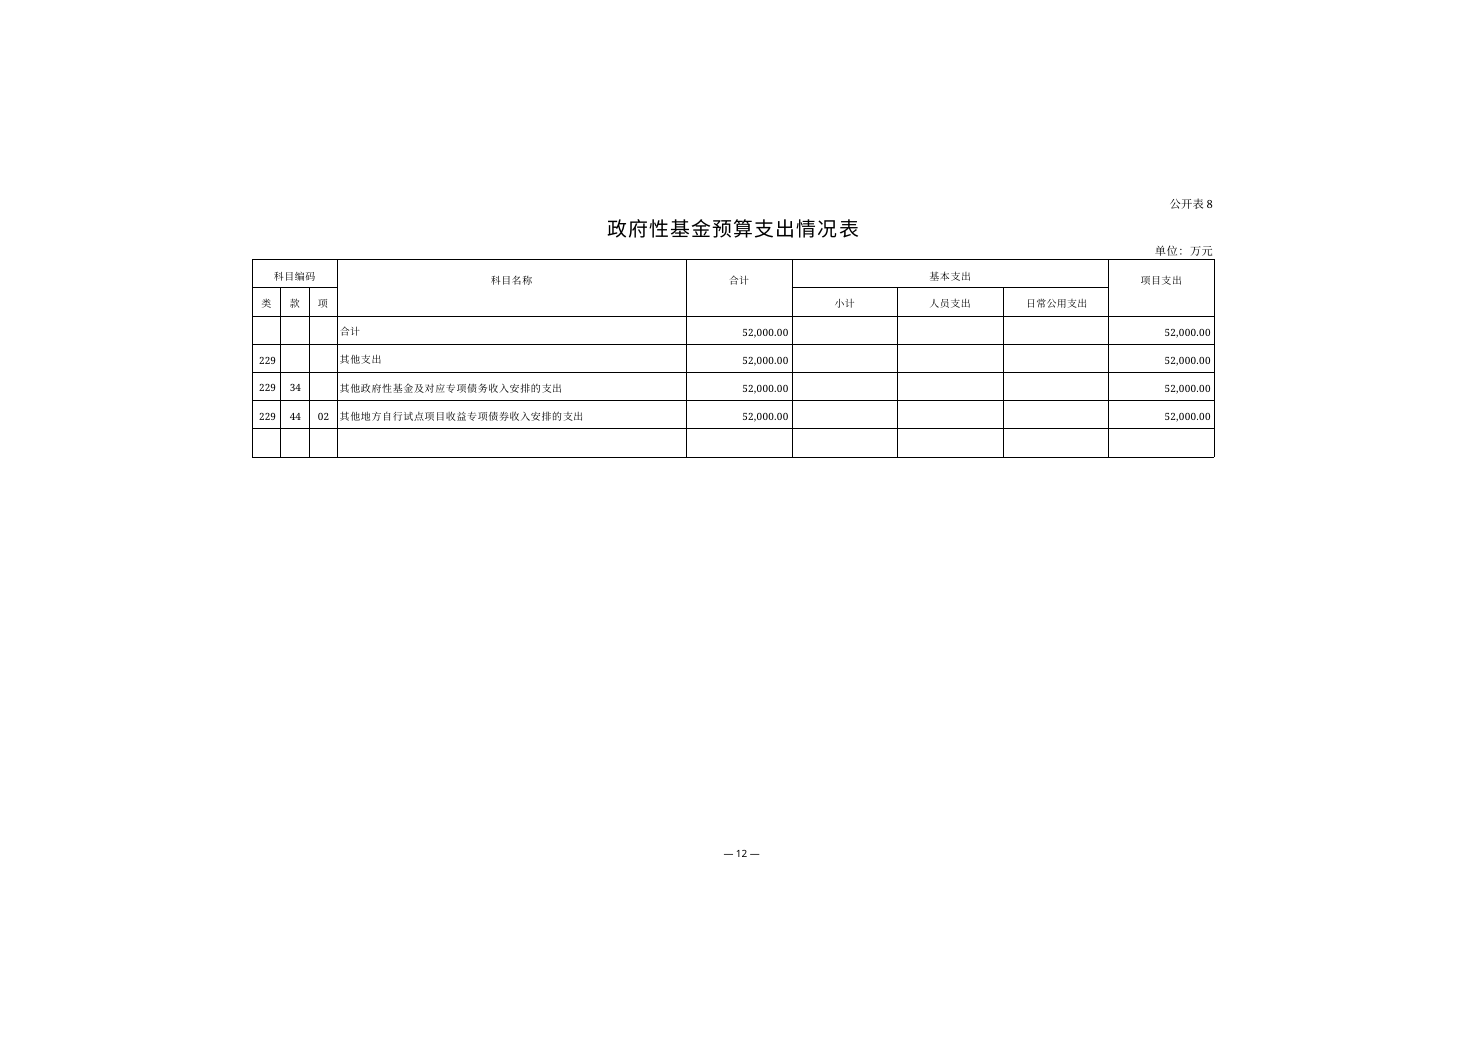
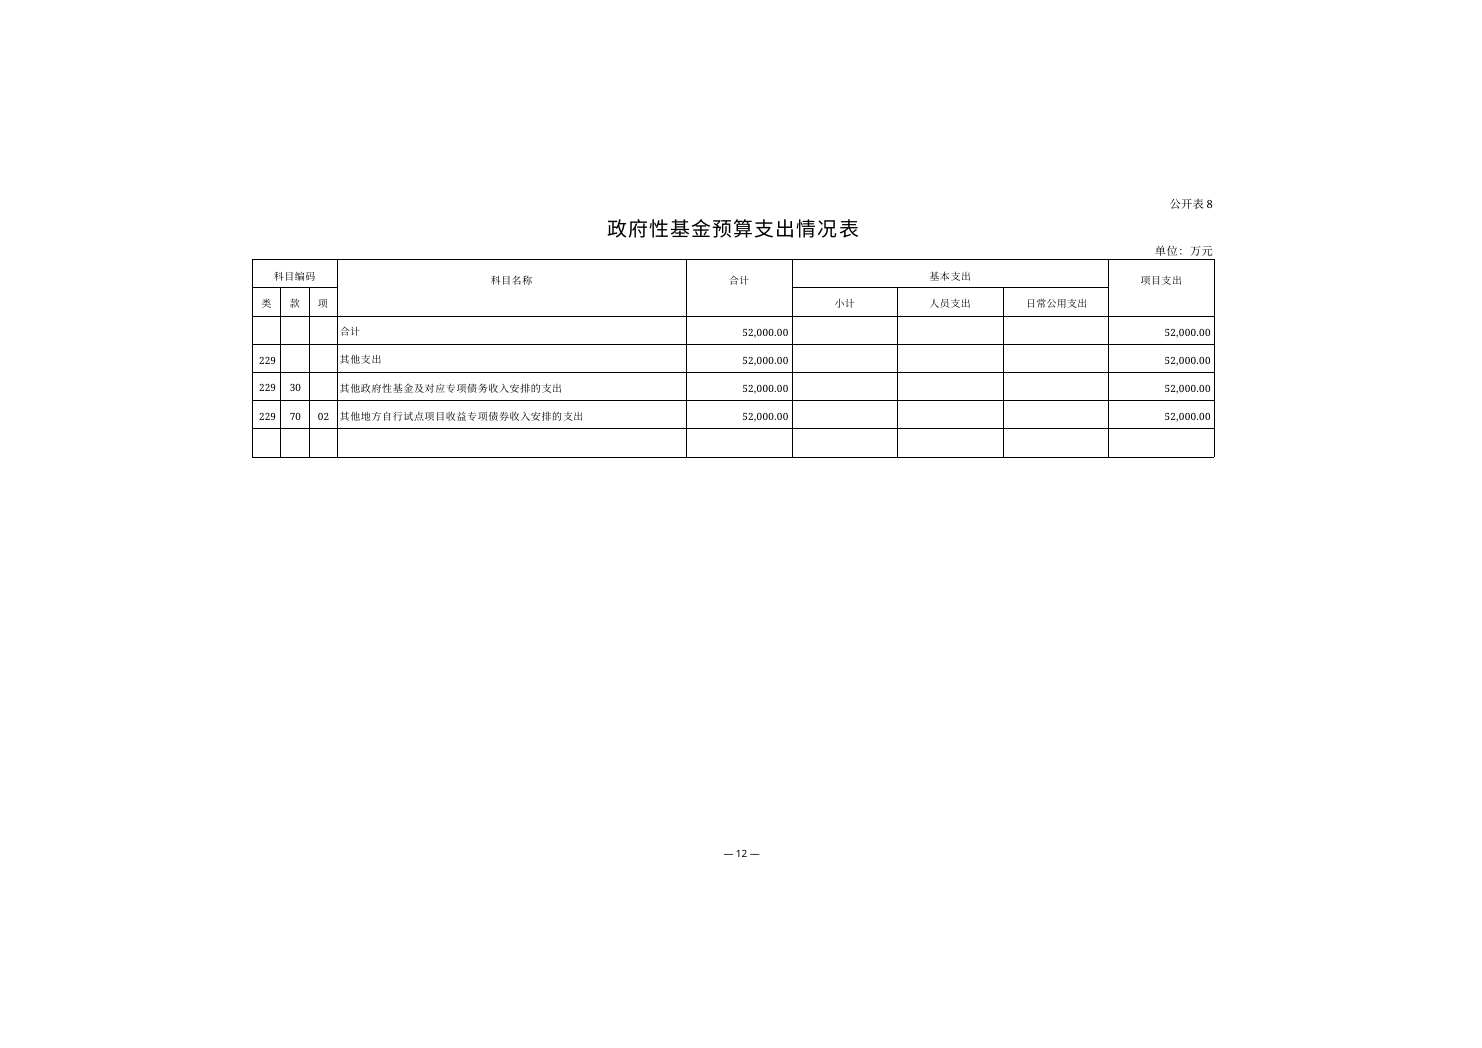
34: 34 -> 30
44: 44 -> 70
